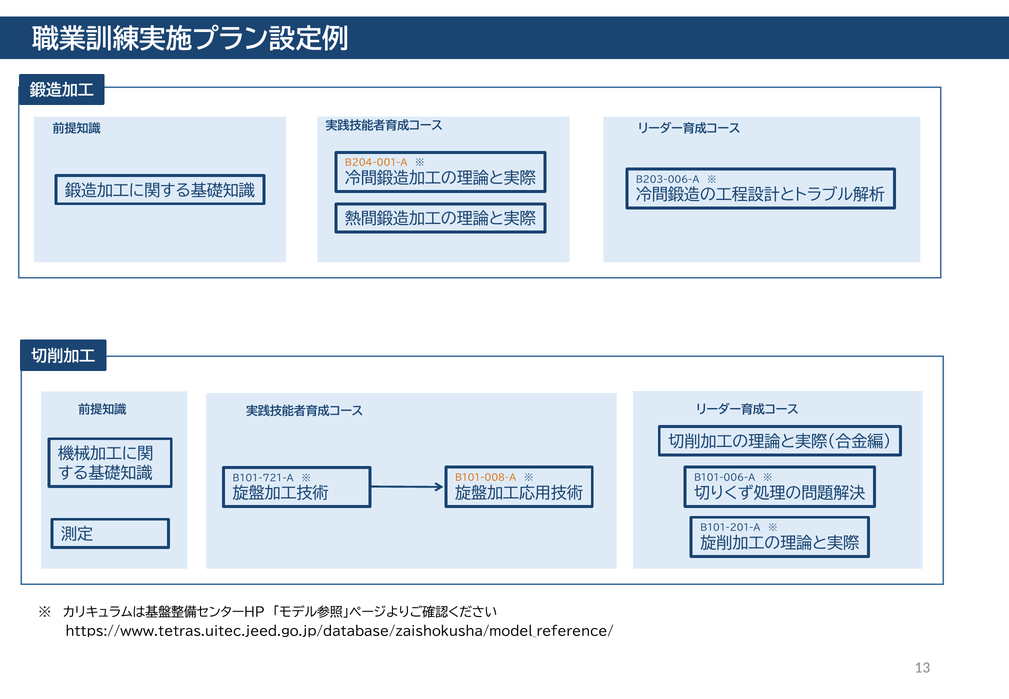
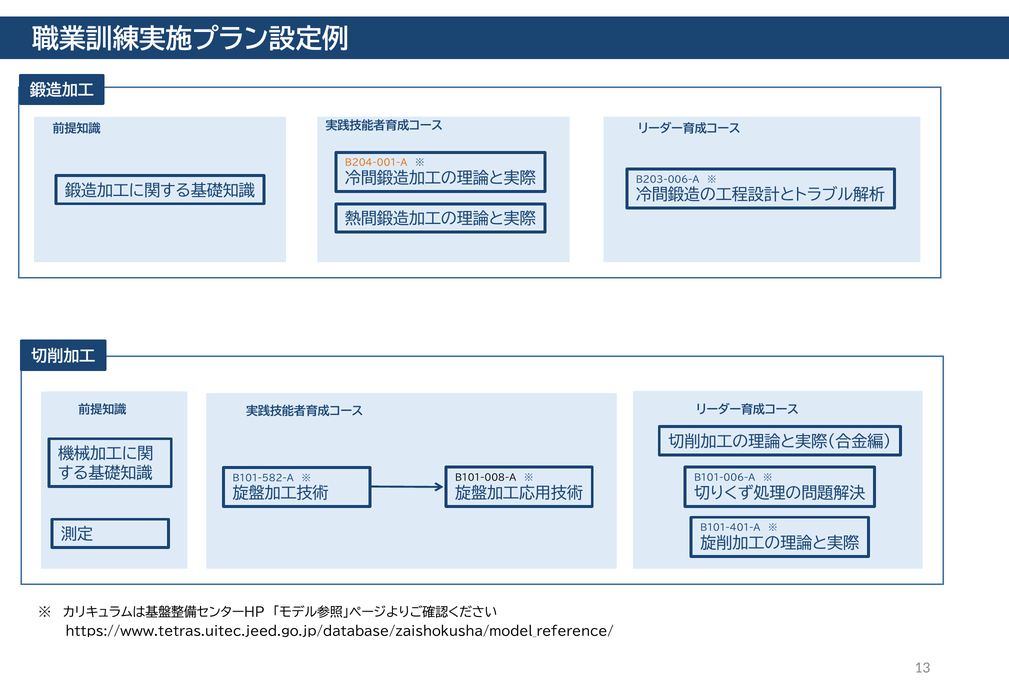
B101-008-A colour: orange -> black
B101-721-A: B101-721-A -> B101-582-A
B101-201-A: B101-201-A -> B101-401-A
